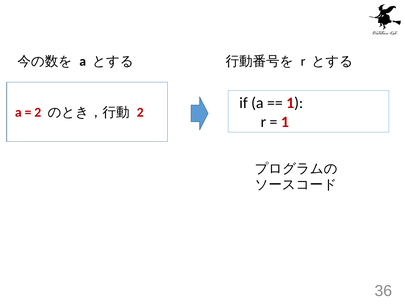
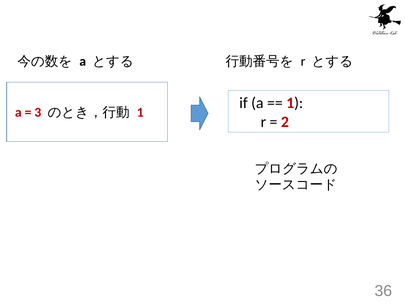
2 at (38, 112): 2 -> 3
2 at (140, 112): 2 -> 1
1 at (285, 122): 1 -> 2
